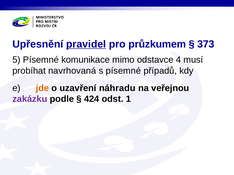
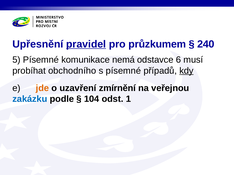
373: 373 -> 240
mimo: mimo -> nemá
4: 4 -> 6
navrhovaná: navrhovaná -> obchodního
kdy underline: none -> present
náhradu: náhradu -> zmírnění
zakázku colour: purple -> blue
424: 424 -> 104
